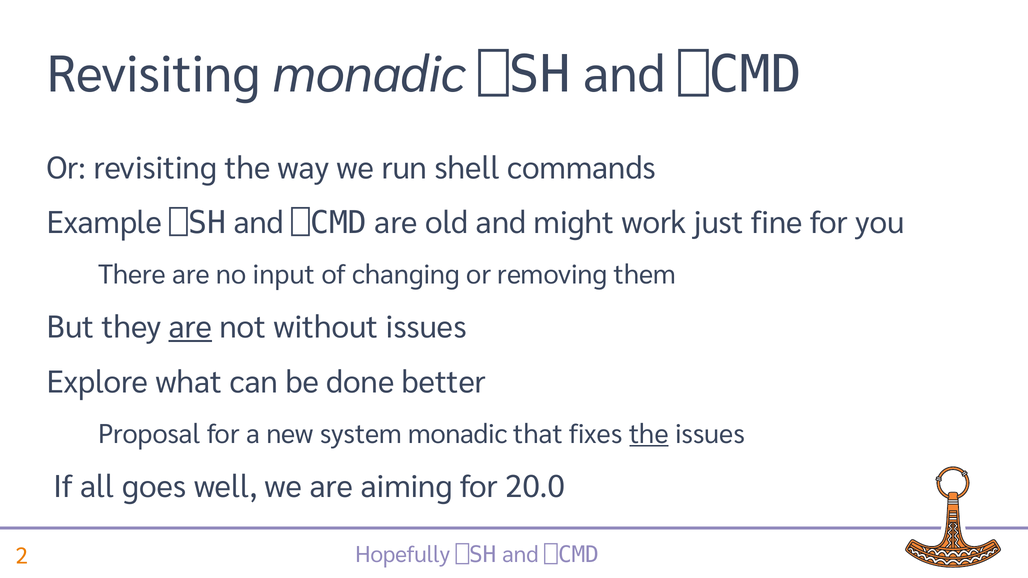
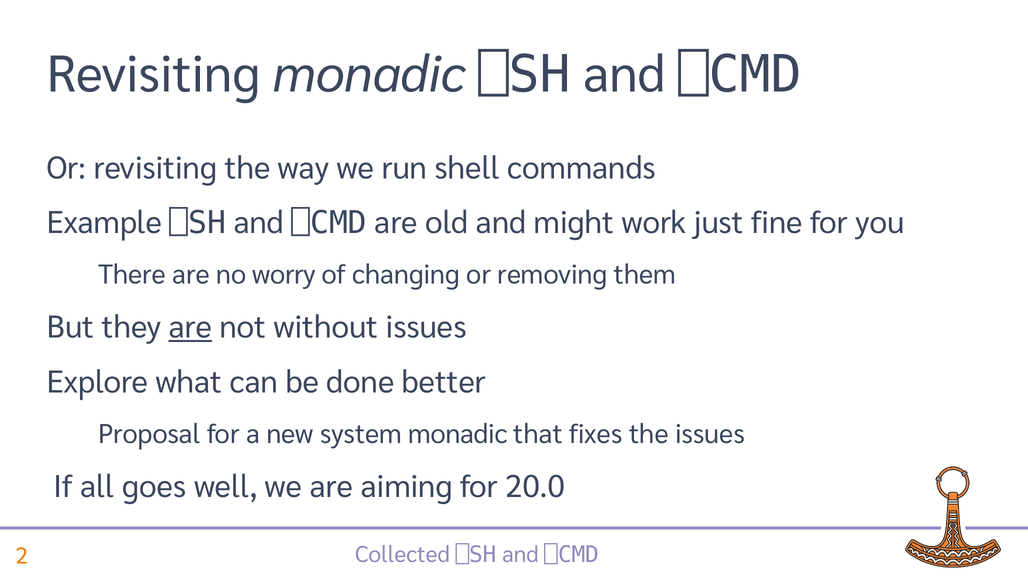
input: input -> worry
the at (649, 434) underline: present -> none
Hopefully: Hopefully -> Collected
